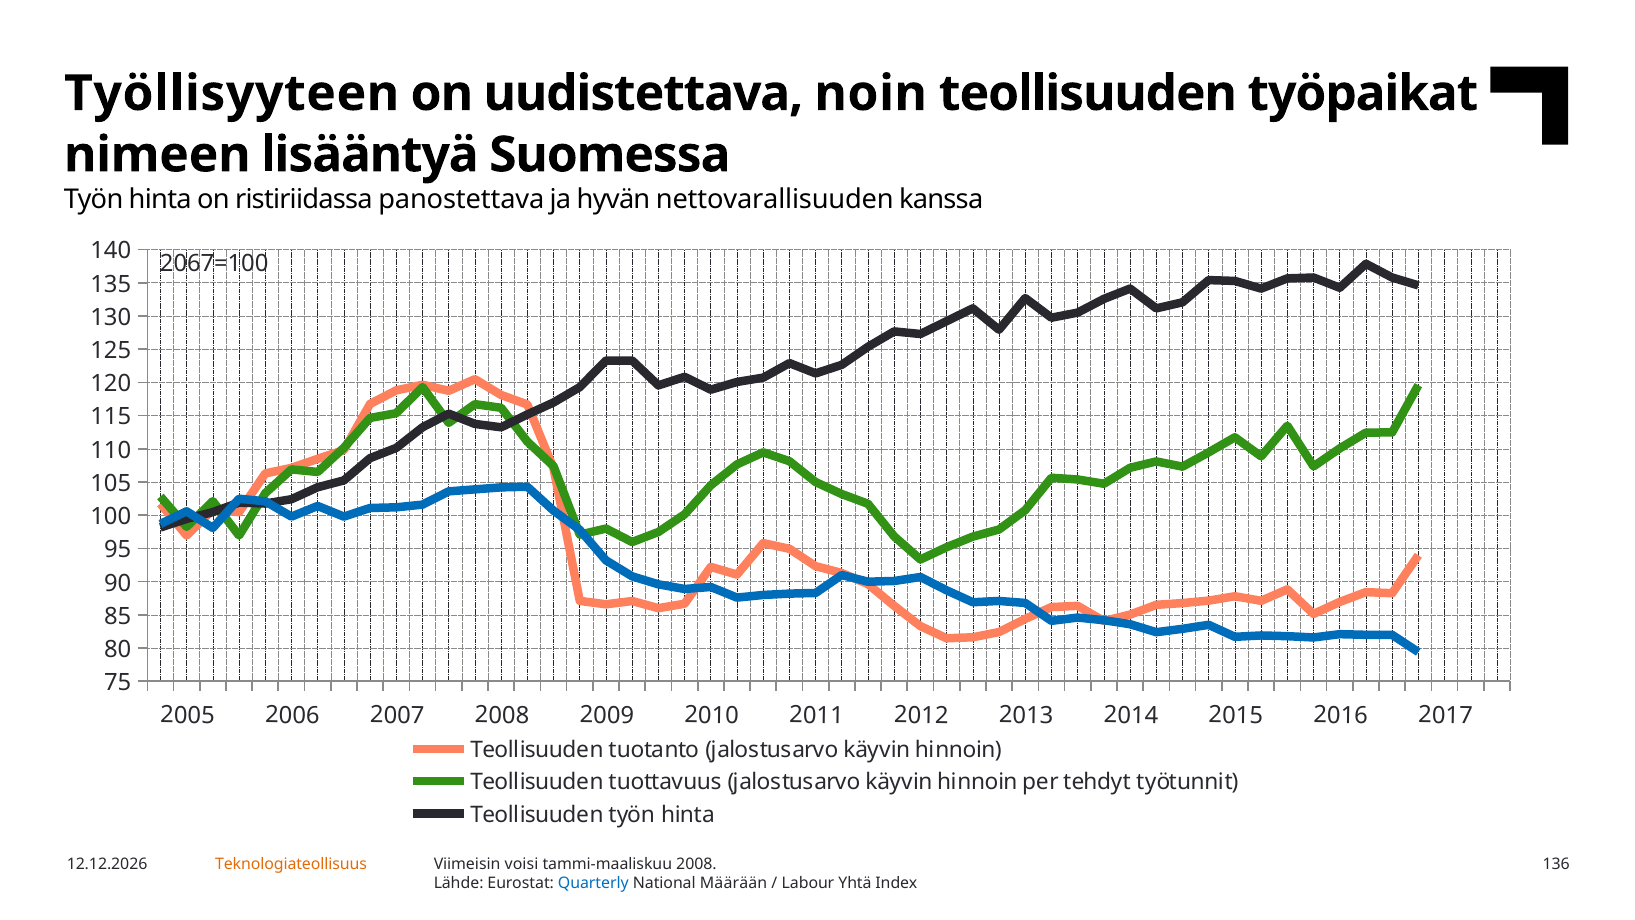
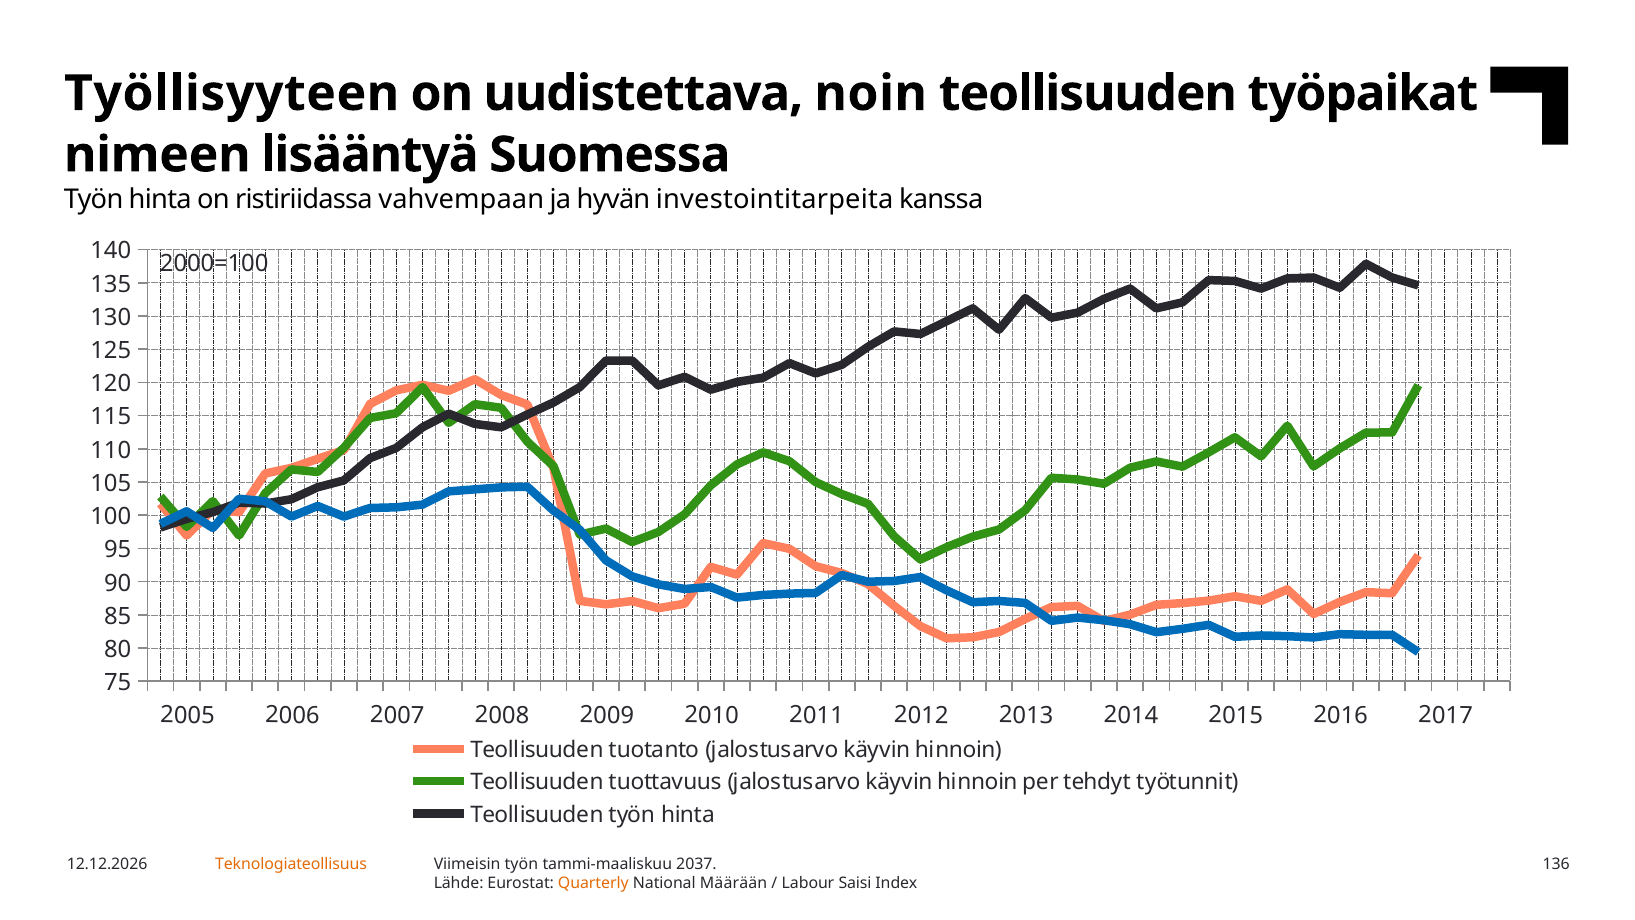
panostettava: panostettava -> vahvempaan
nettovarallisuuden: nettovarallisuuden -> investointitarpeita
2067=100: 2067=100 -> 2000=100
Viimeisin voisi: voisi -> työn
tammi-maaliskuu 2008: 2008 -> 2037
Quarterly colour: blue -> orange
Yhtä: Yhtä -> Saisi
